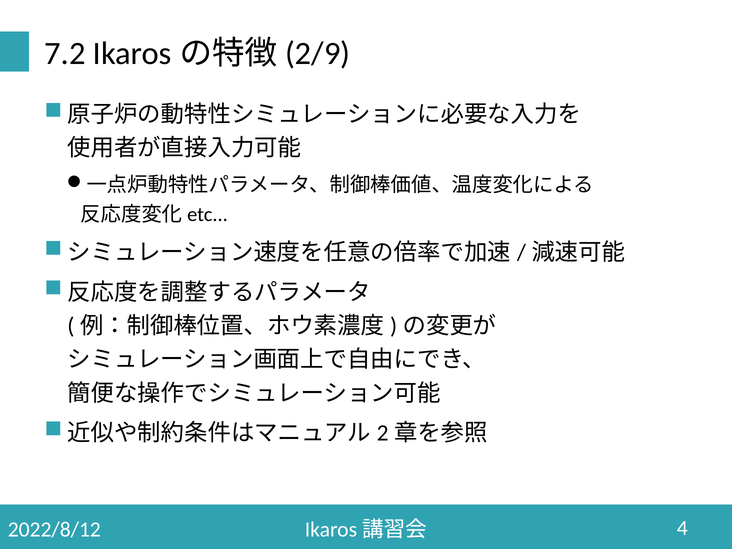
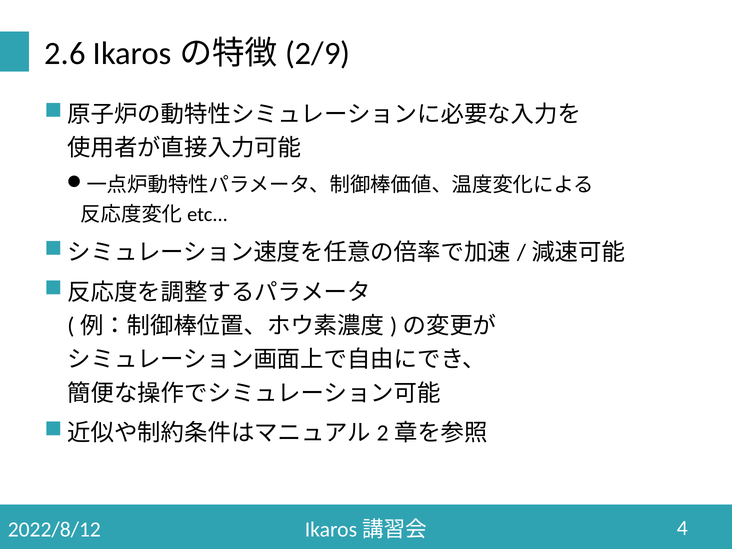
7.2: 7.2 -> 2.6
